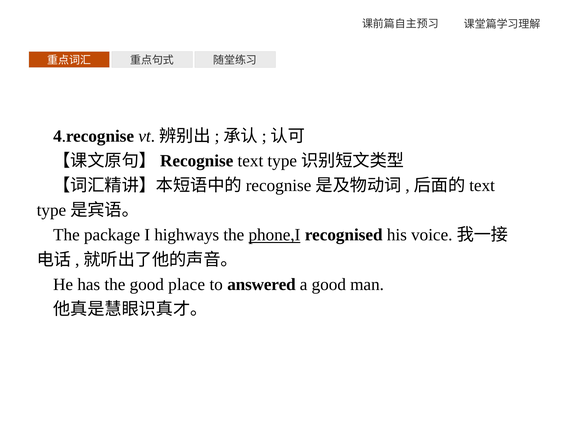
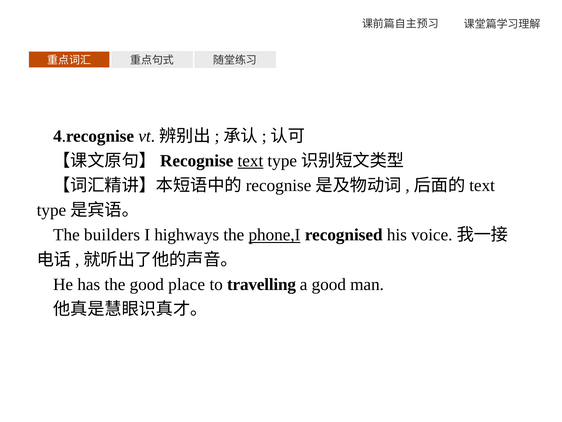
text underline: none -> present
package: package -> builders
answered: answered -> travelling
